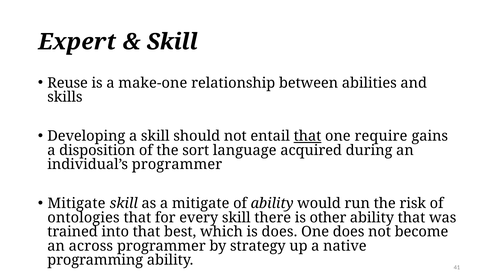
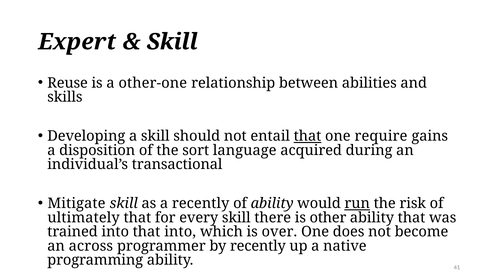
make-one: make-one -> other-one
individual’s programmer: programmer -> transactional
a mitigate: mitigate -> recently
run underline: none -> present
ontologies: ontologies -> ultimately
that best: best -> into
is does: does -> over
by strategy: strategy -> recently
